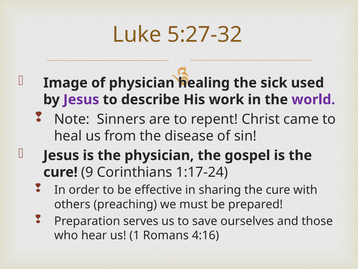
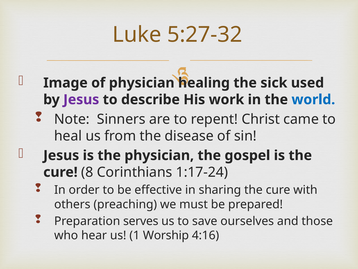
world colour: purple -> blue
9: 9 -> 8
Romans: Romans -> Worship
